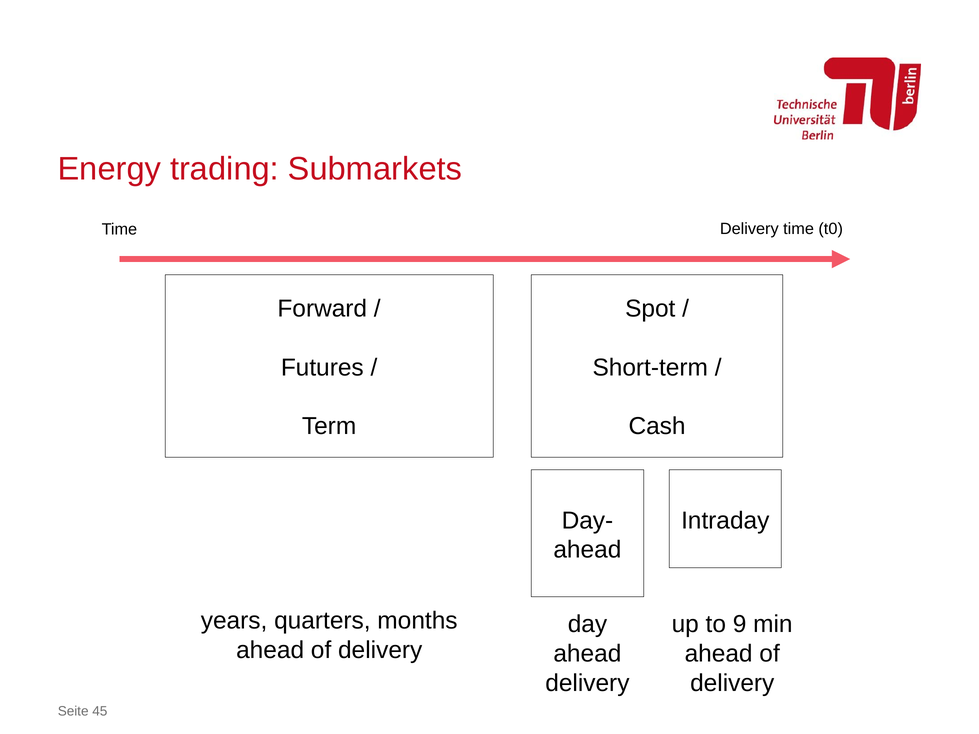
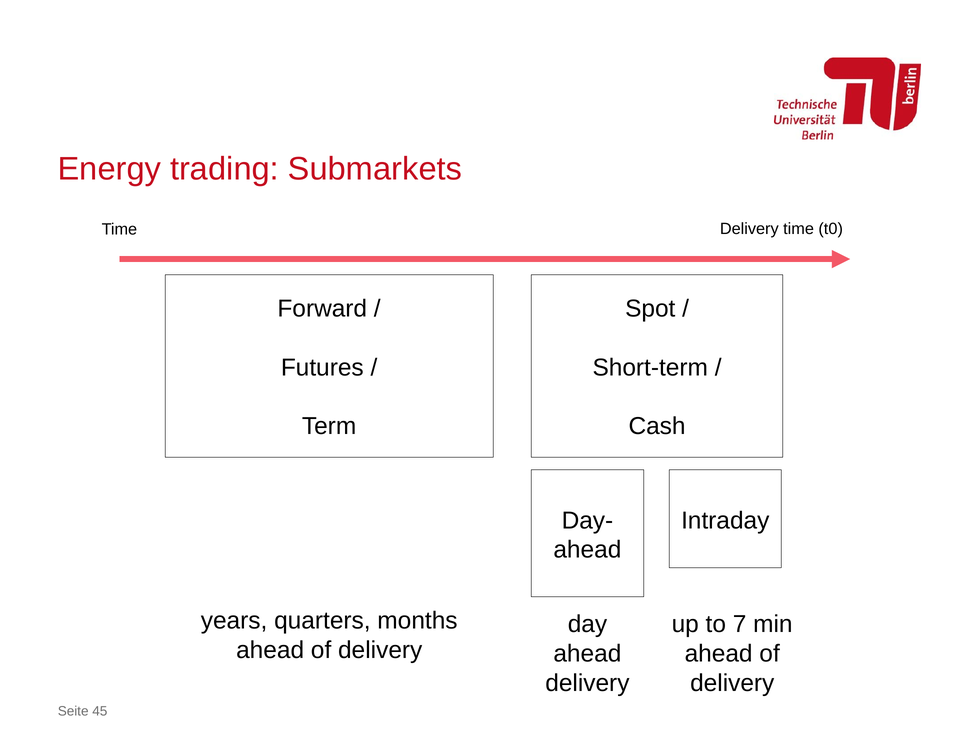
9: 9 -> 7
